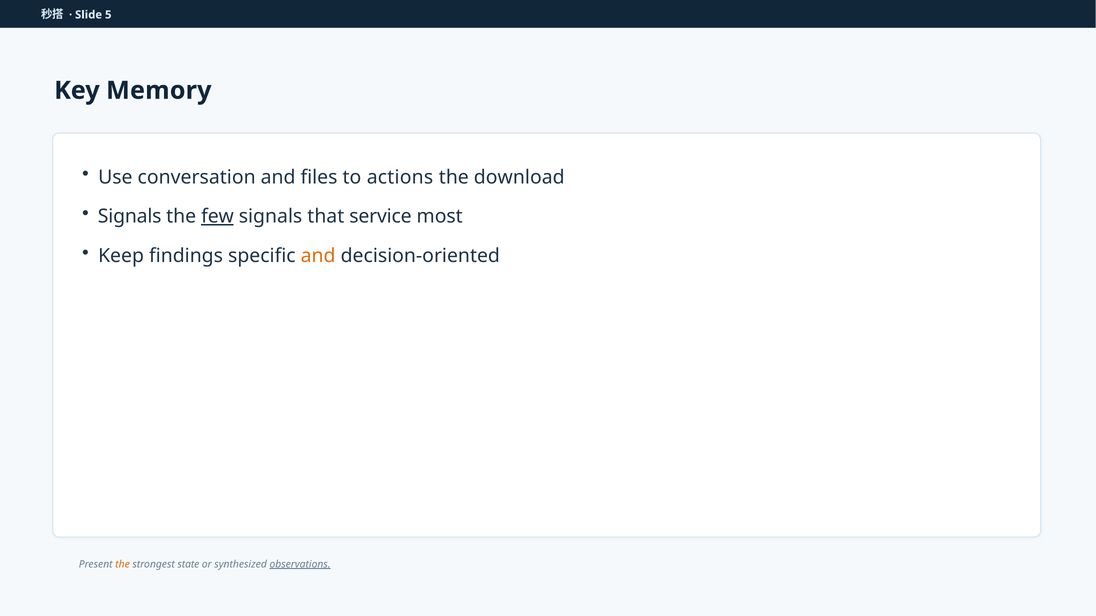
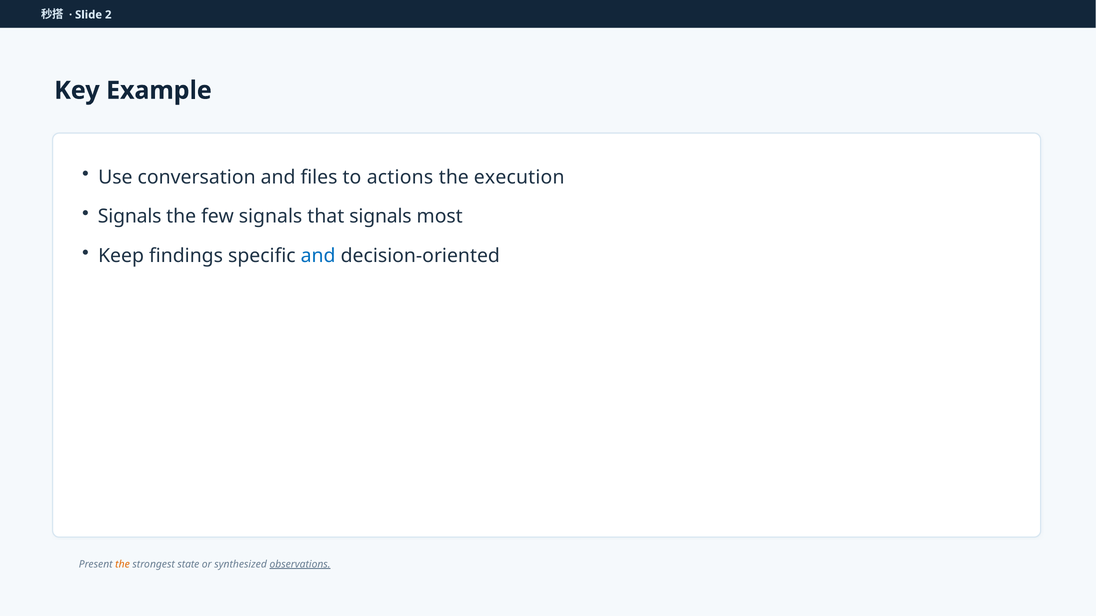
5: 5 -> 2
Memory: Memory -> Example
download: download -> execution
few underline: present -> none
that service: service -> signals
and at (318, 256) colour: orange -> blue
